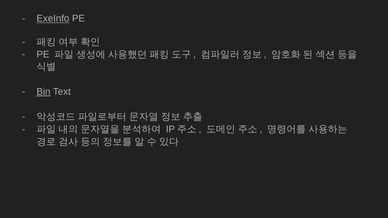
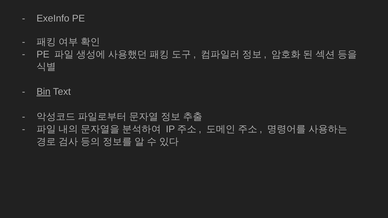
ExeInfo underline: present -> none
